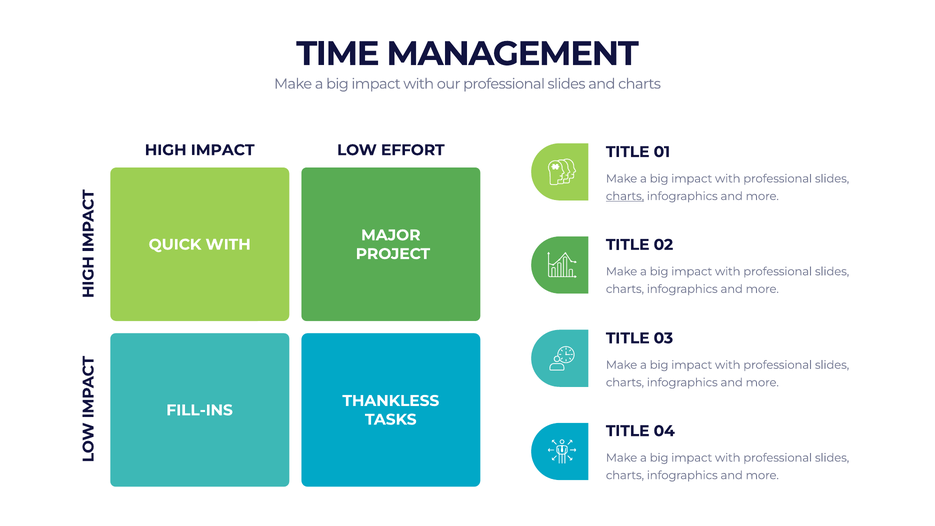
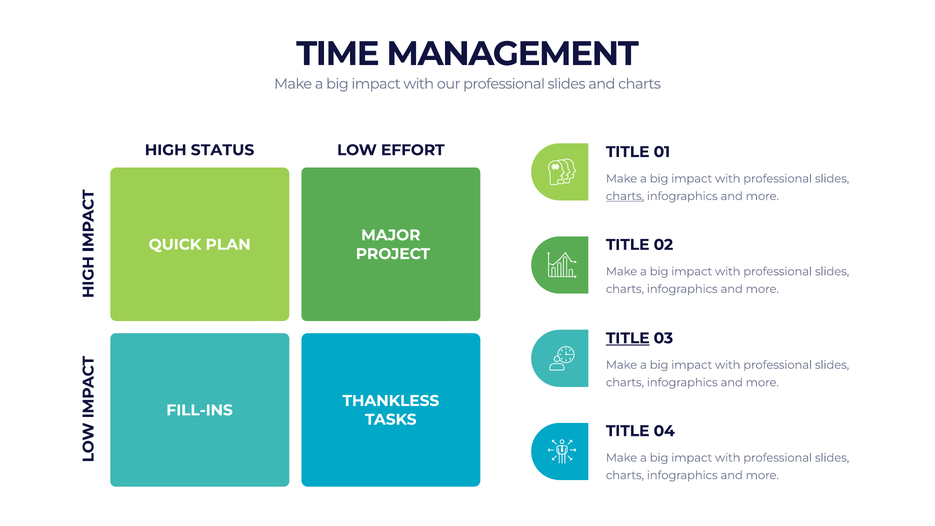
HIGH IMPACT: IMPACT -> STATUS
QUICK WITH: WITH -> PLAN
TITLE at (628, 338) underline: none -> present
